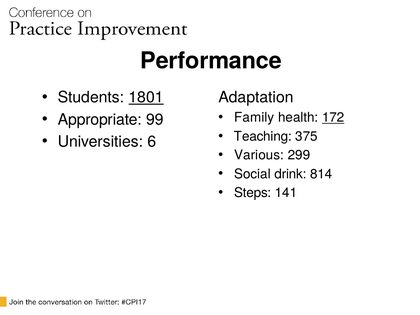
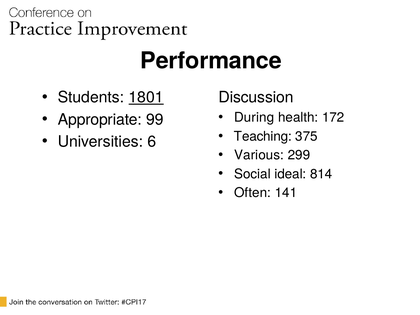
Adaptation: Adaptation -> Discussion
Family: Family -> During
172 underline: present -> none
drink: drink -> ideal
Steps: Steps -> Often
